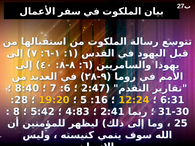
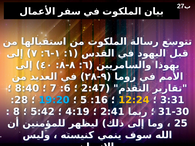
19:20 colour: yellow -> light blue
6:31: 6:31 -> 3:31
4:83: 4:83 -> 4:19
